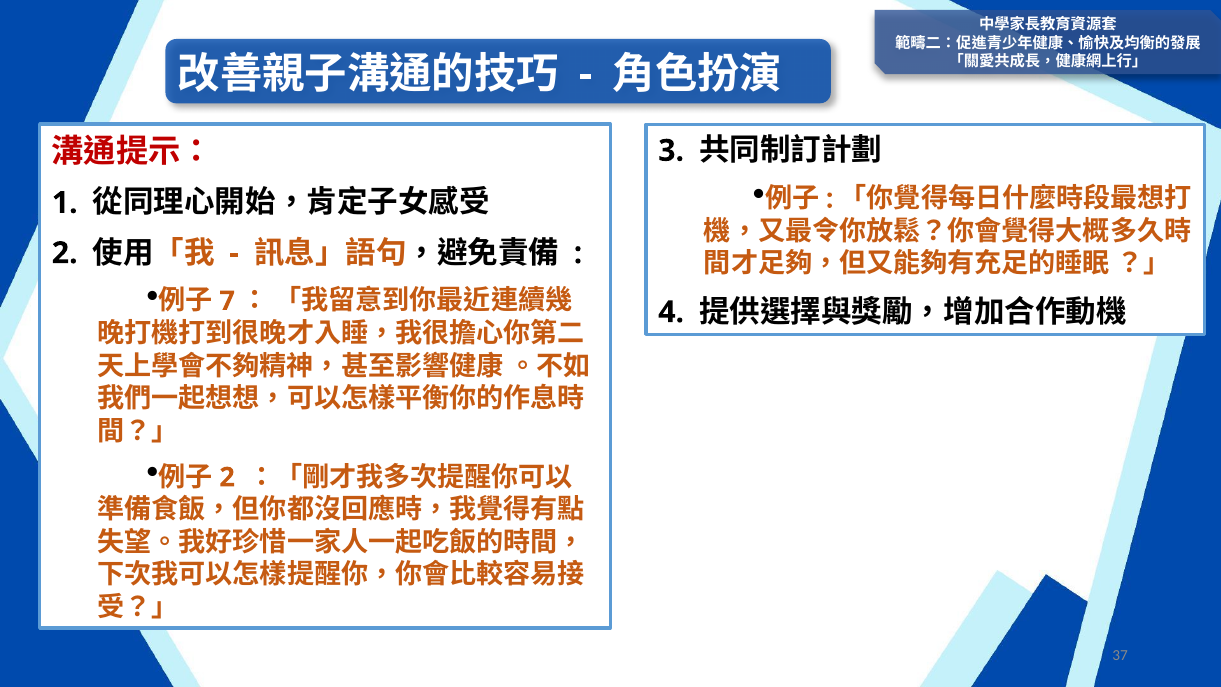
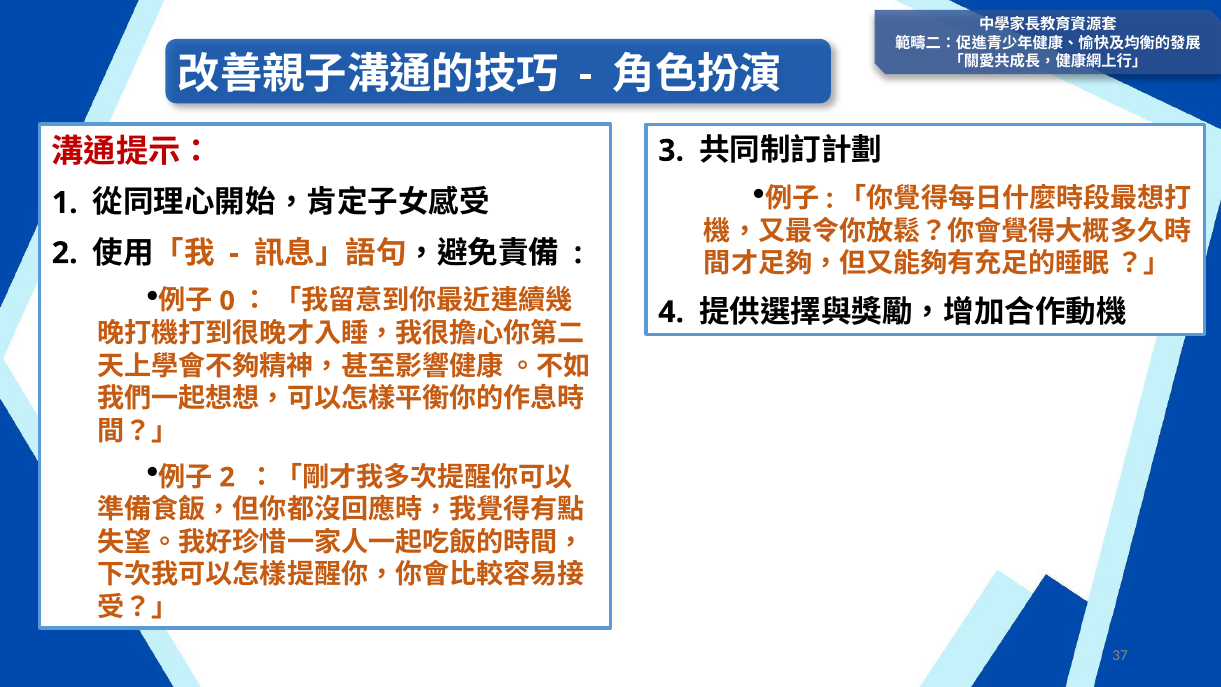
7: 7 -> 0
